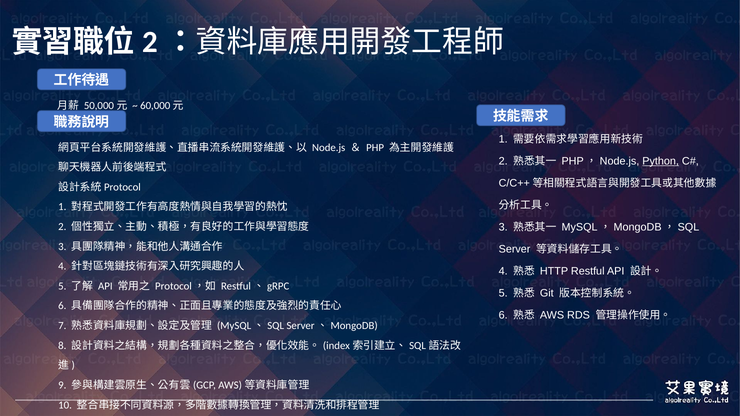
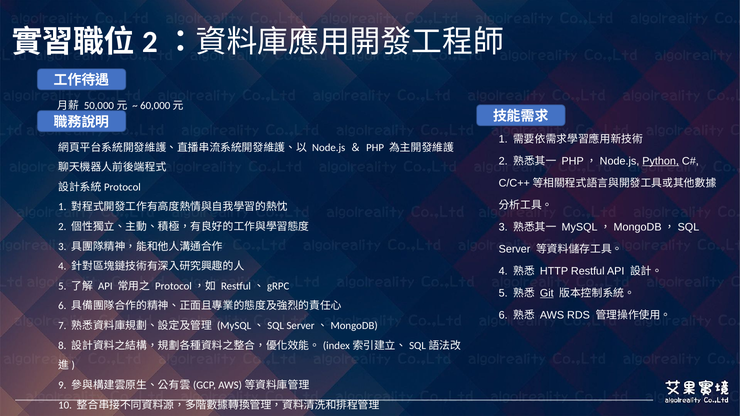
Git underline: none -> present
